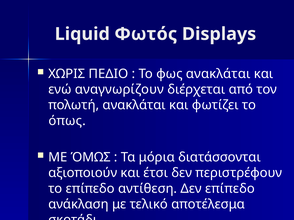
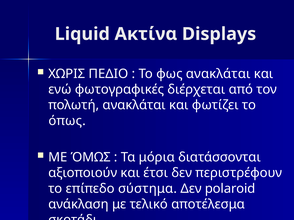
Φωτός: Φωτός -> Ακτίνα
αναγνωρίζουν: αναγνωρίζουν -> φωτογραφικές
αντίθεση: αντίθεση -> σύστημα
Δεν επίπεδο: επίπεδο -> polaroid
